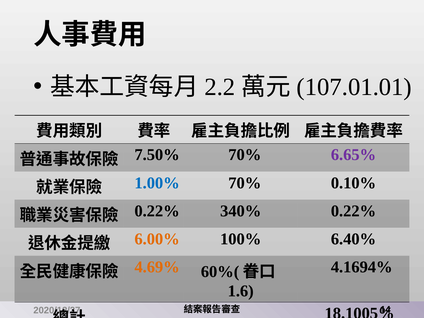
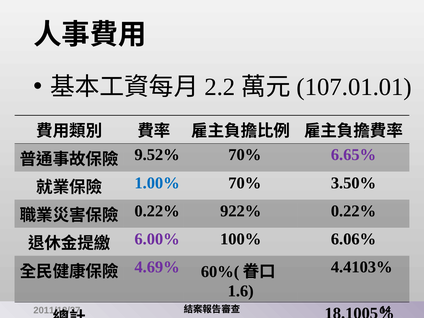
7.50%: 7.50% -> 9.52%
0.10%: 0.10% -> 3.50%
340%: 340% -> 922%
6.00% colour: orange -> purple
6.40%: 6.40% -> 6.06%
4.1694%: 4.1694% -> 4.4103%
4.69% colour: orange -> purple
2020/12/27: 2020/12/27 -> 2011/12/27
